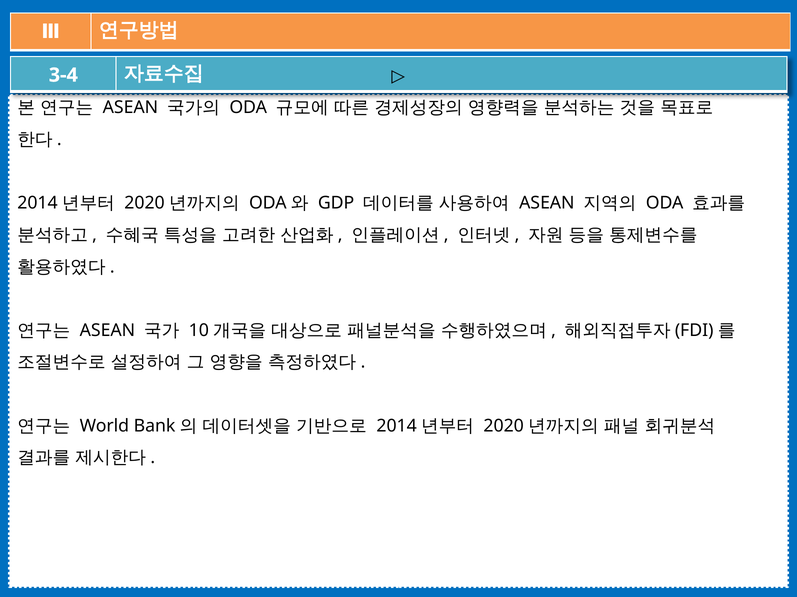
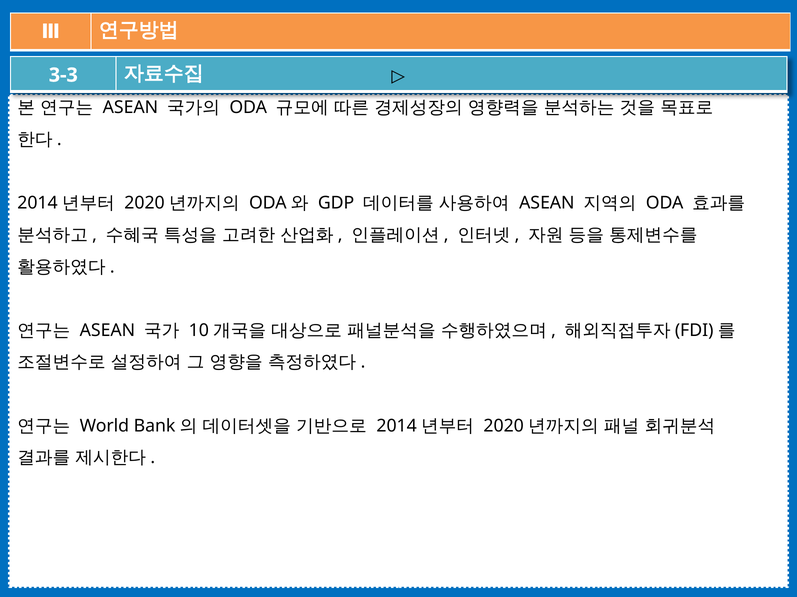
3-4: 3-4 -> 3-3
